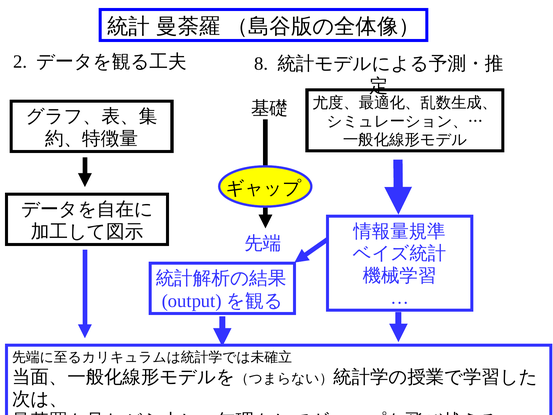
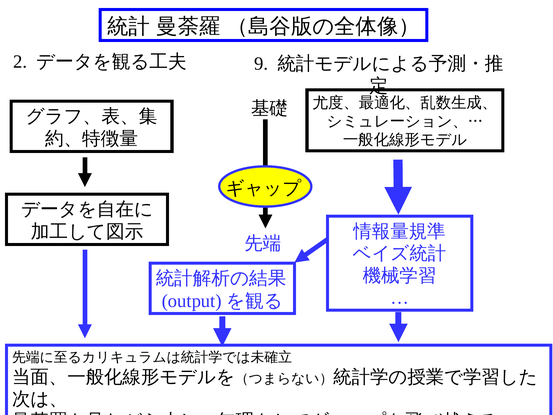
8: 8 -> 9
